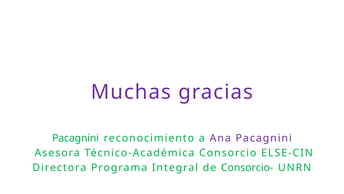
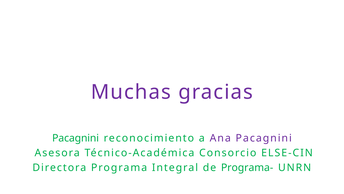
Consorcio-: Consorcio- -> Programa-
